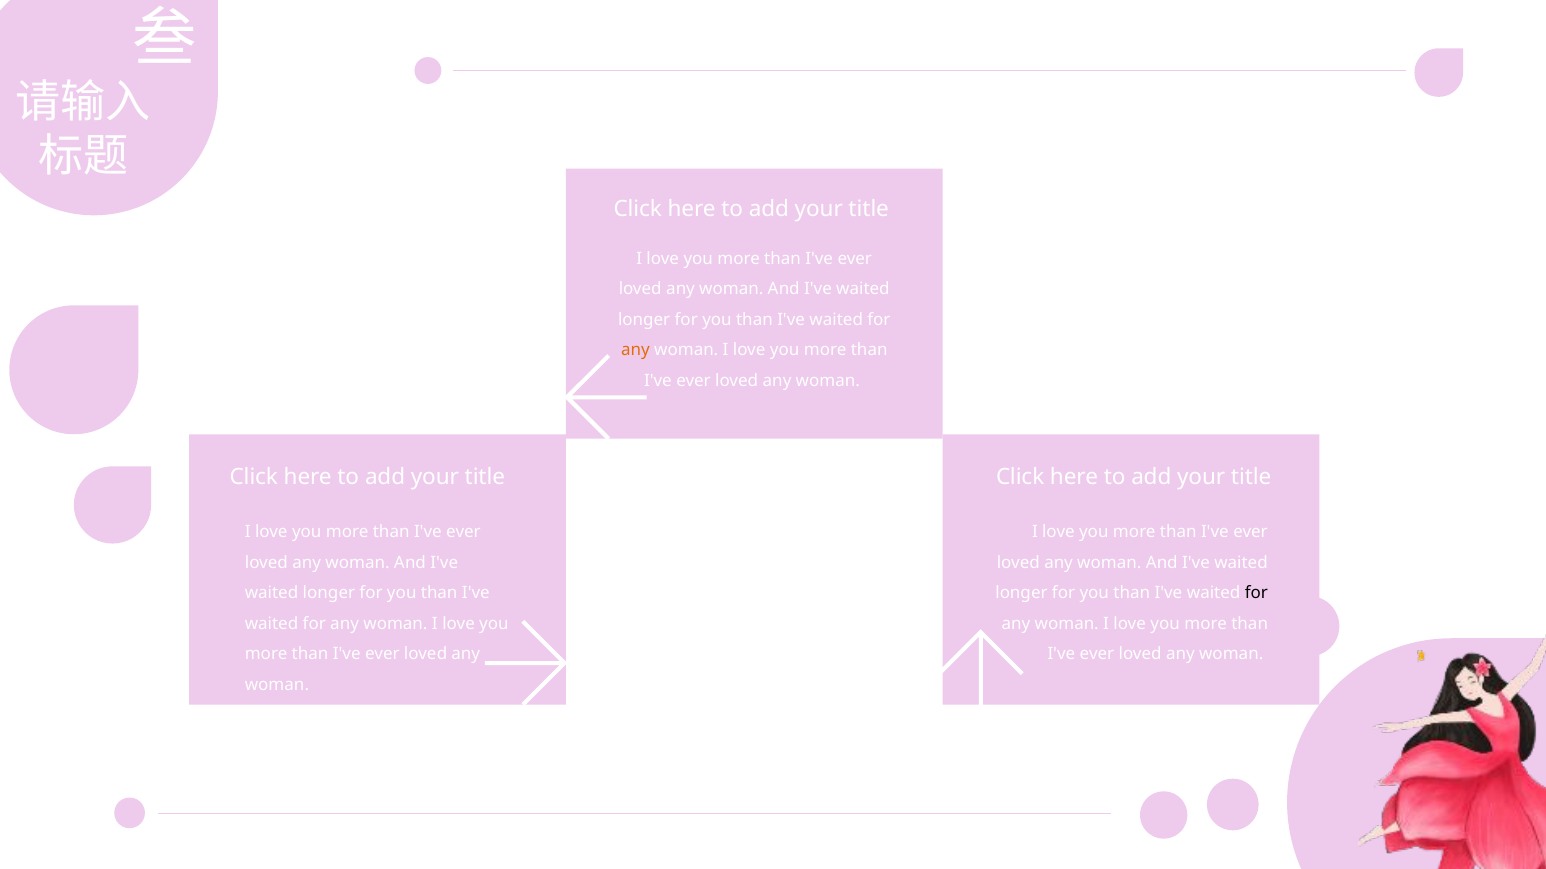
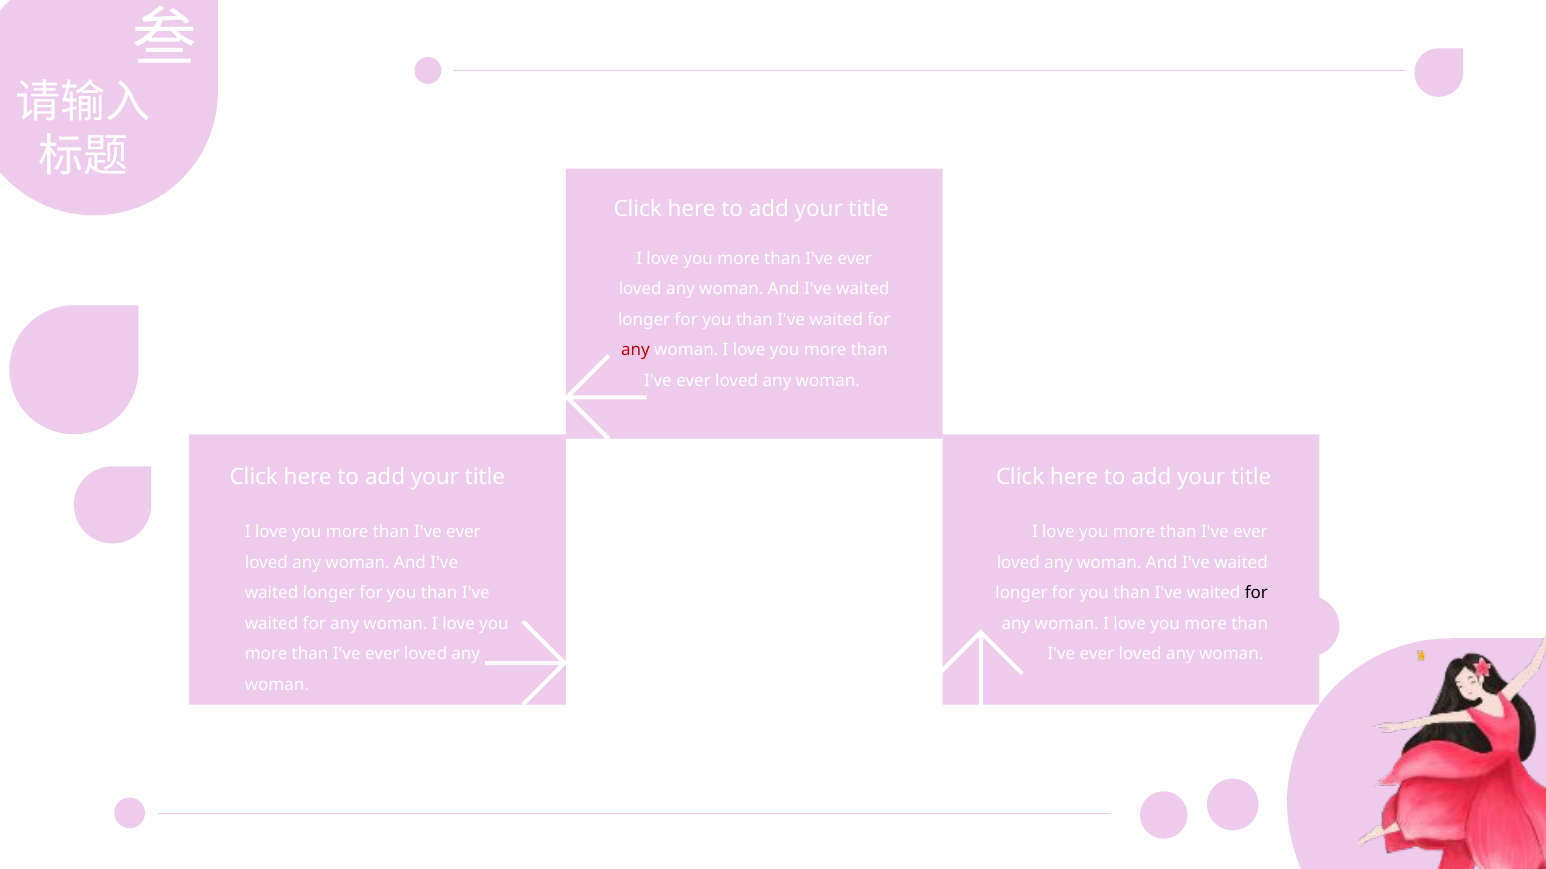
any at (635, 350) colour: orange -> red
